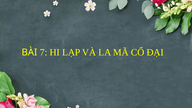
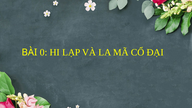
7: 7 -> 0
